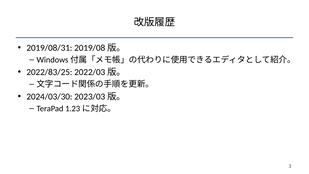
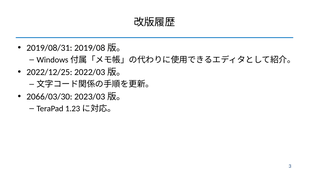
2022/83/25: 2022/83/25 -> 2022/12/25
2024/03/30: 2024/03/30 -> 2066/03/30
